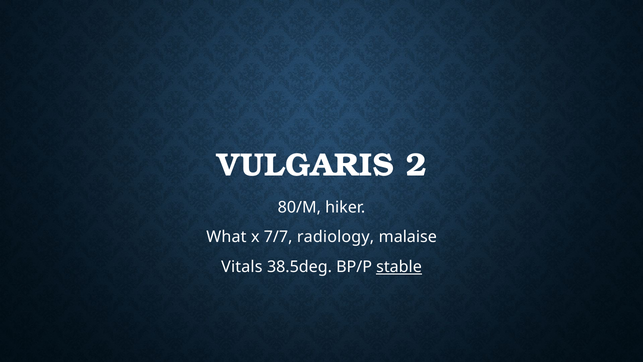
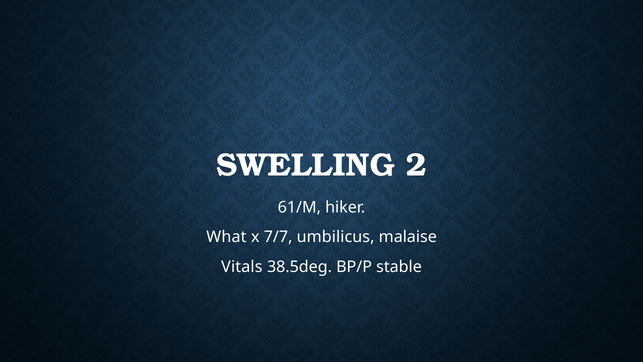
VULGARIS: VULGARIS -> SWELLING
80/M: 80/M -> 61/M
radiology: radiology -> umbilicus
stable underline: present -> none
